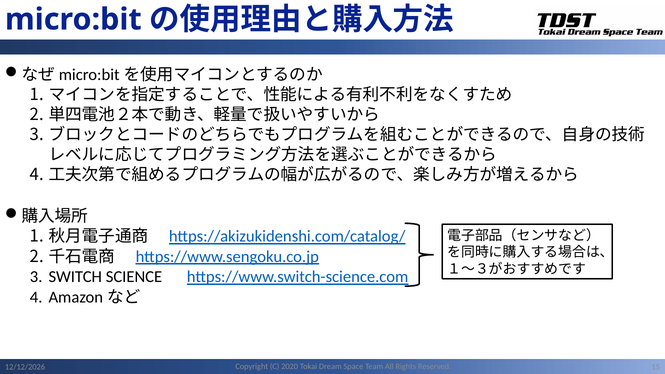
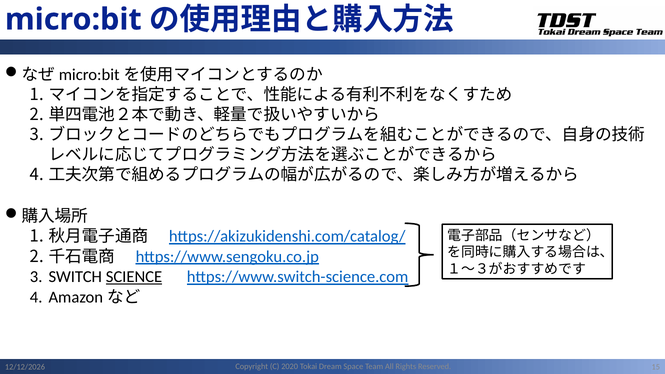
SCIENCE underline: none -> present
